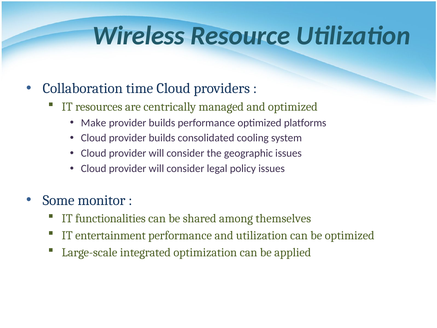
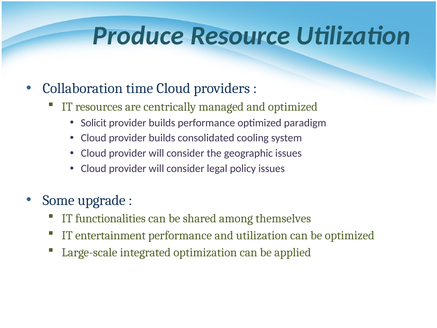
Wireless: Wireless -> Produce
Make: Make -> Solicit
platforms: platforms -> paradigm
monitor: monitor -> upgrade
